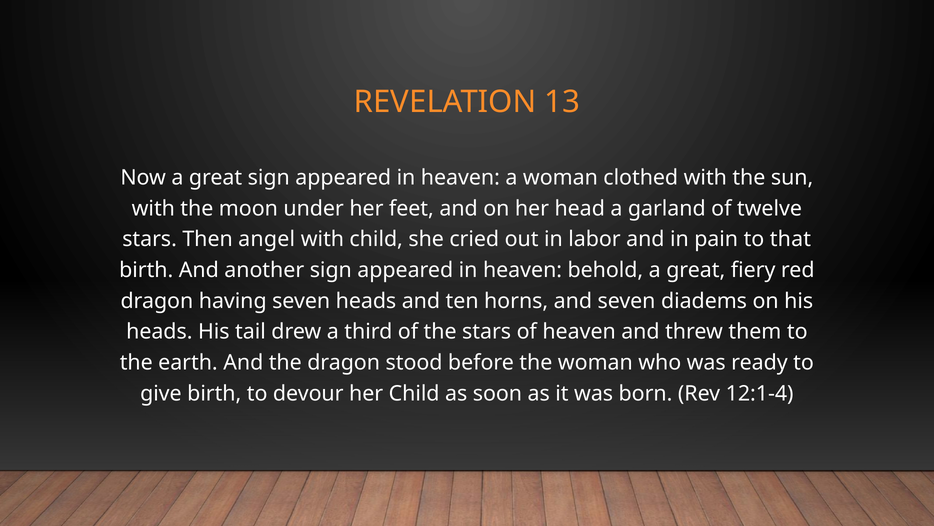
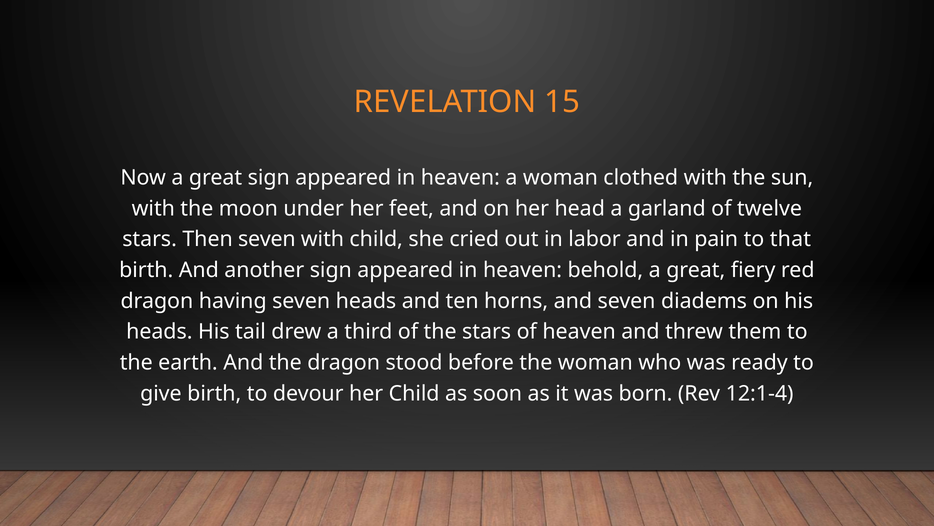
13: 13 -> 15
Then angel: angel -> seven
